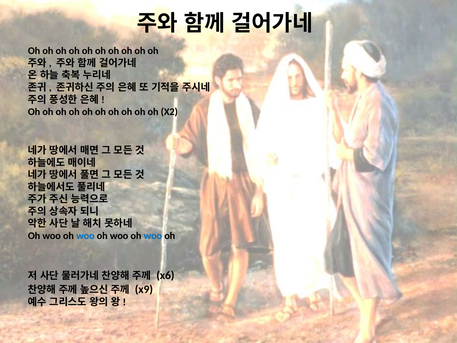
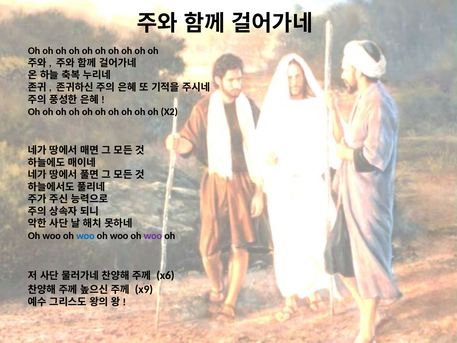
woo at (153, 236) colour: blue -> purple
